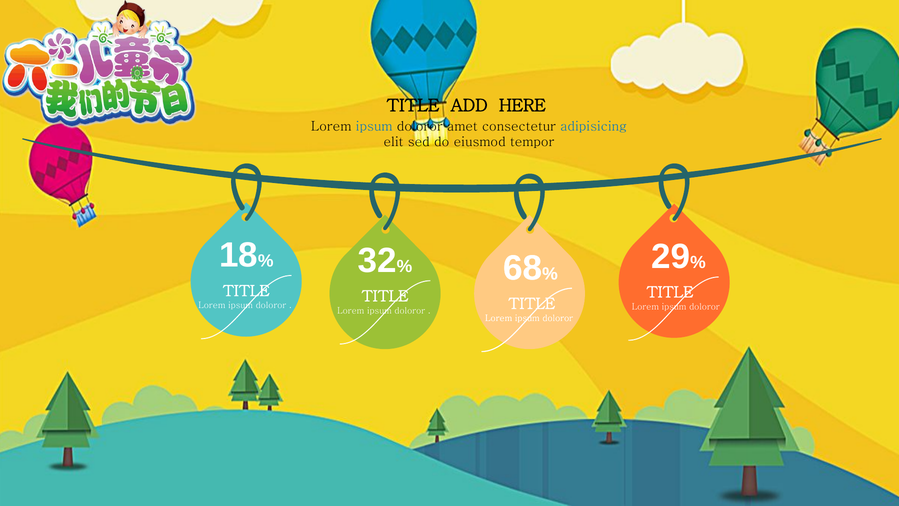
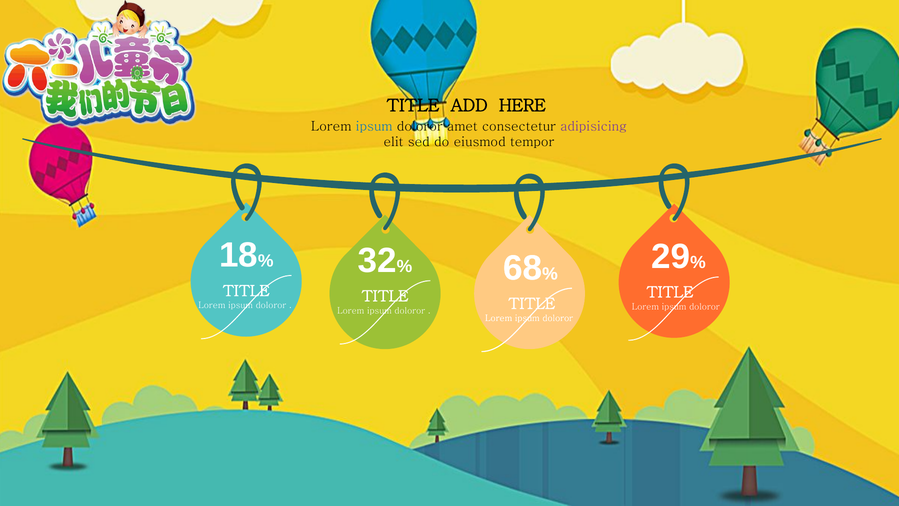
adipisicing colour: blue -> purple
